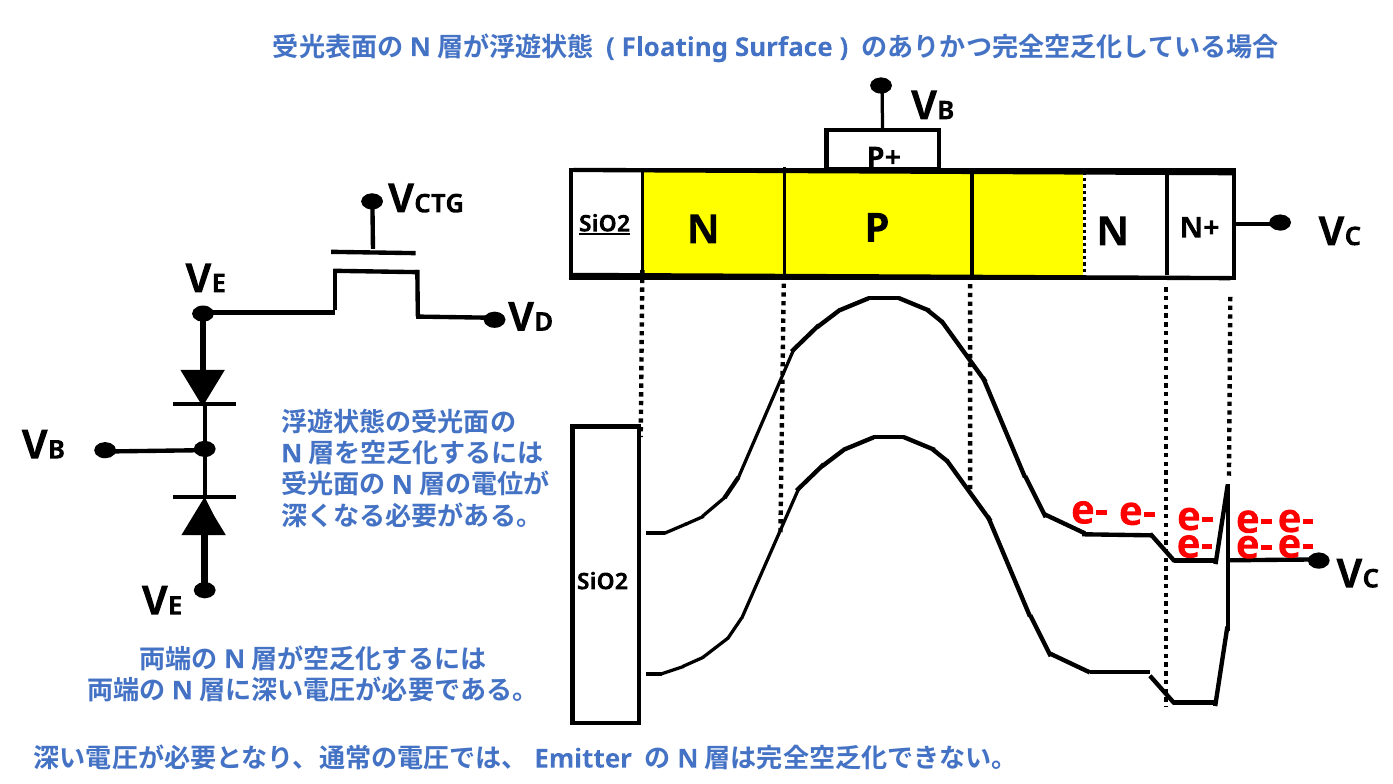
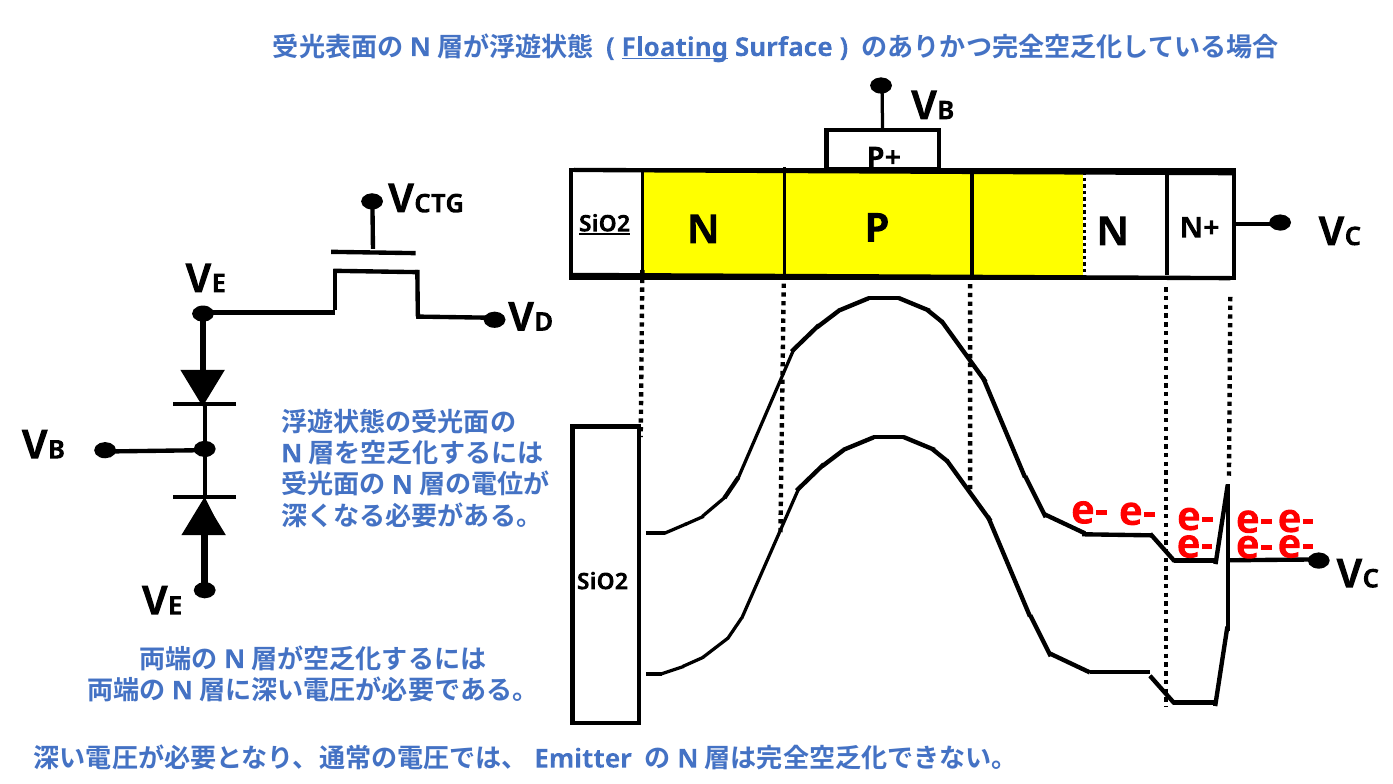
Floating underline: none -> present
